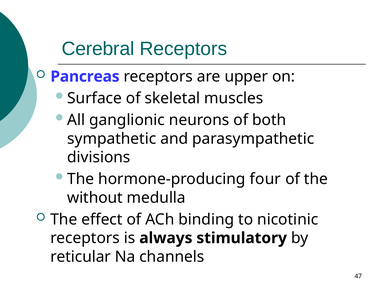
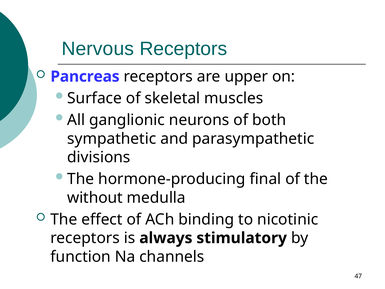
Cerebral: Cerebral -> Nervous
four: four -> final
reticular: reticular -> function
